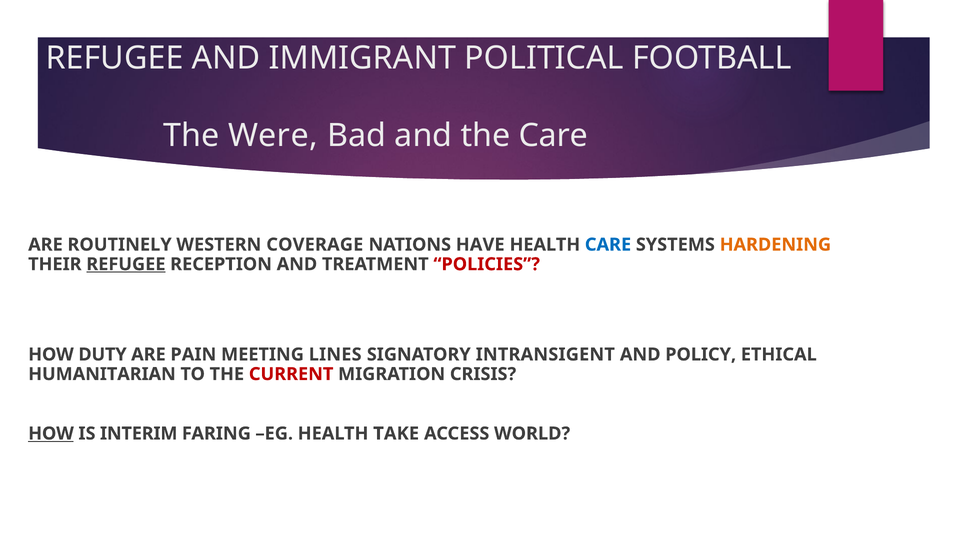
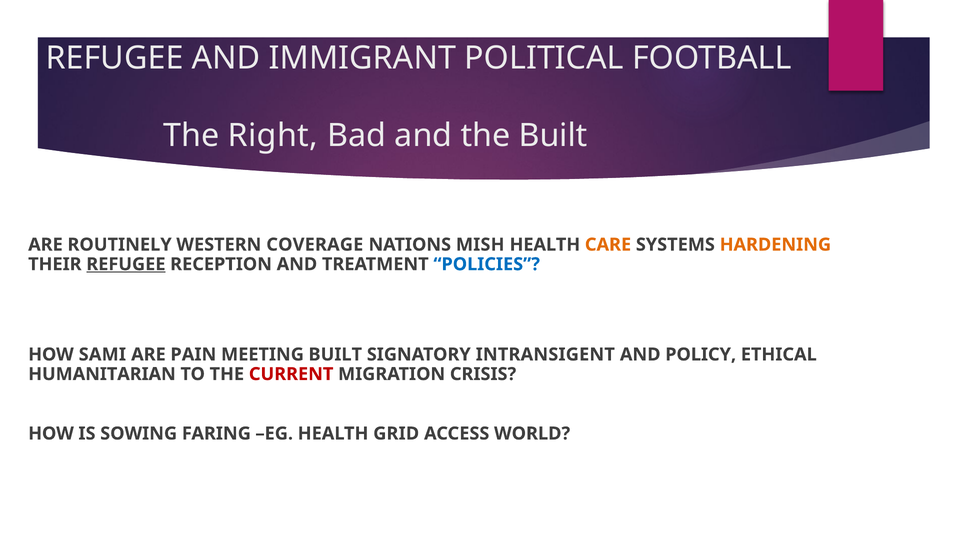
Were: Were -> Right
the Care: Care -> Built
HAVE: HAVE -> MISH
CARE at (608, 245) colour: blue -> orange
POLICIES colour: red -> blue
DUTY: DUTY -> SAMI
MEETING LINES: LINES -> BUILT
HOW at (51, 434) underline: present -> none
INTERIM: INTERIM -> SOWING
TAKE: TAKE -> GRID
